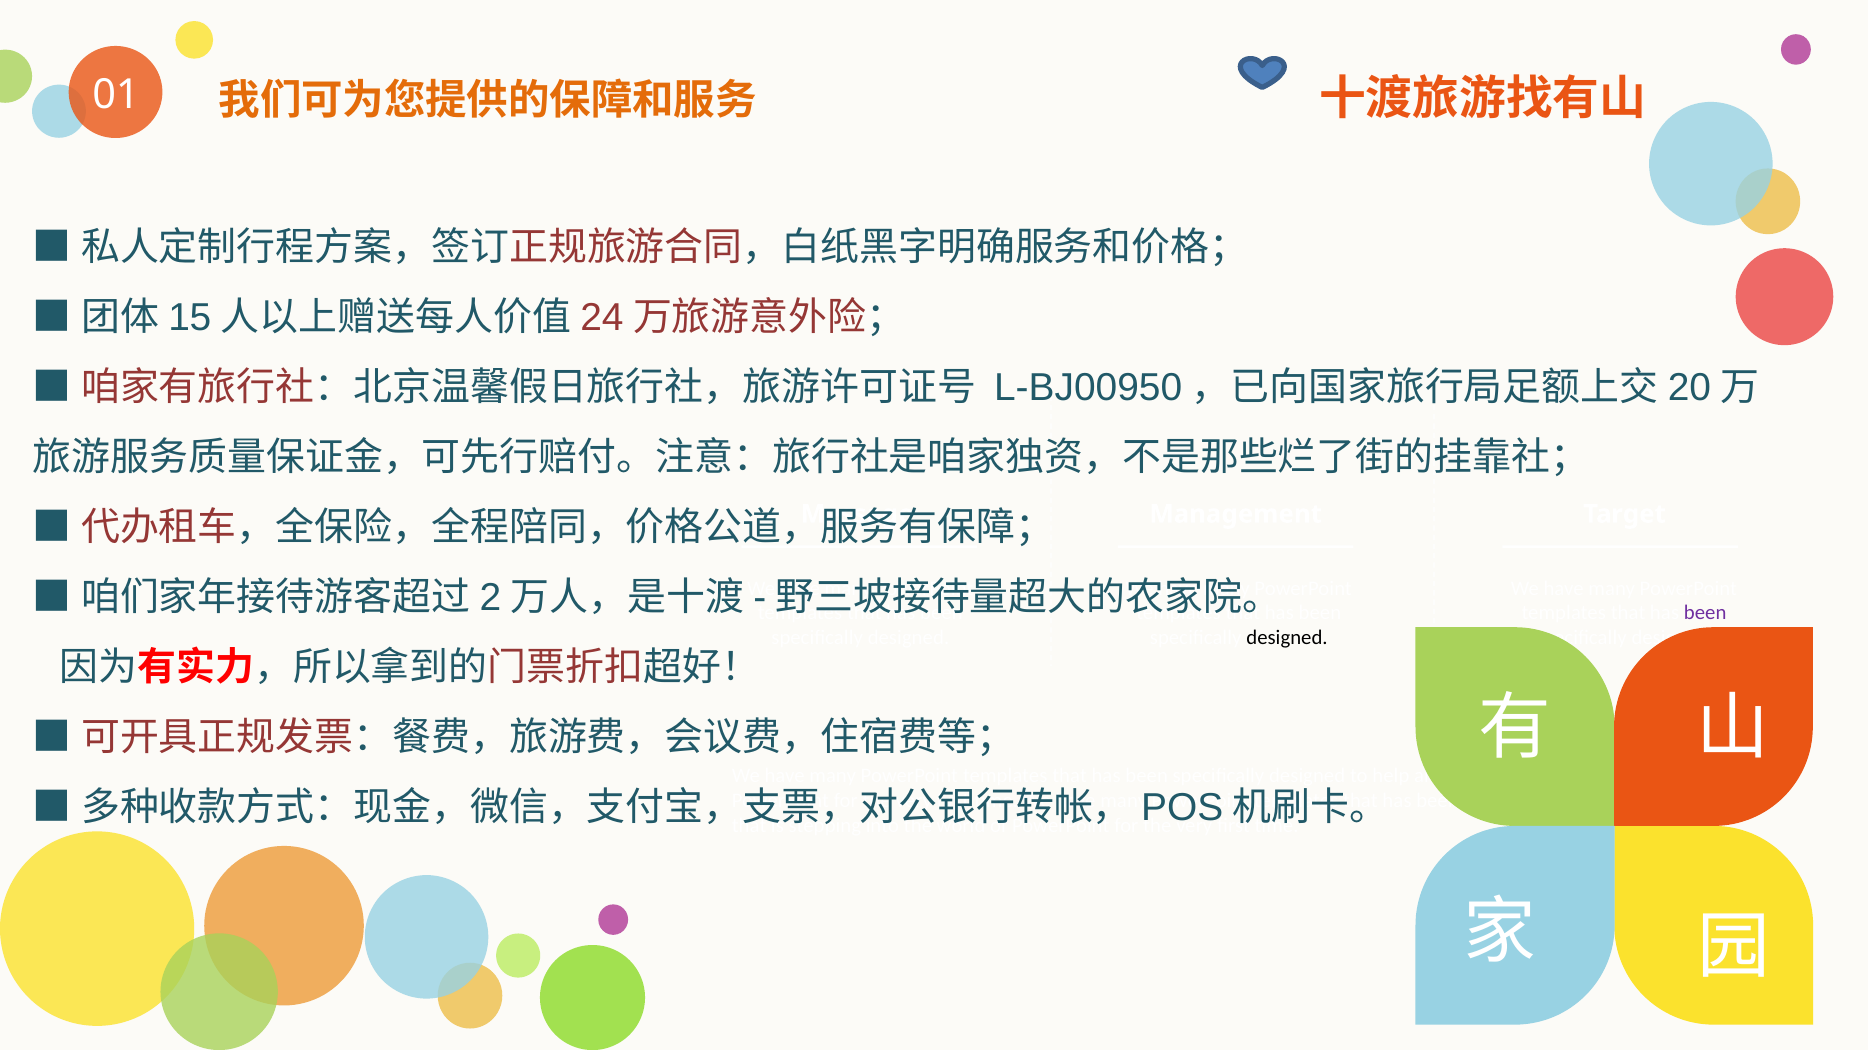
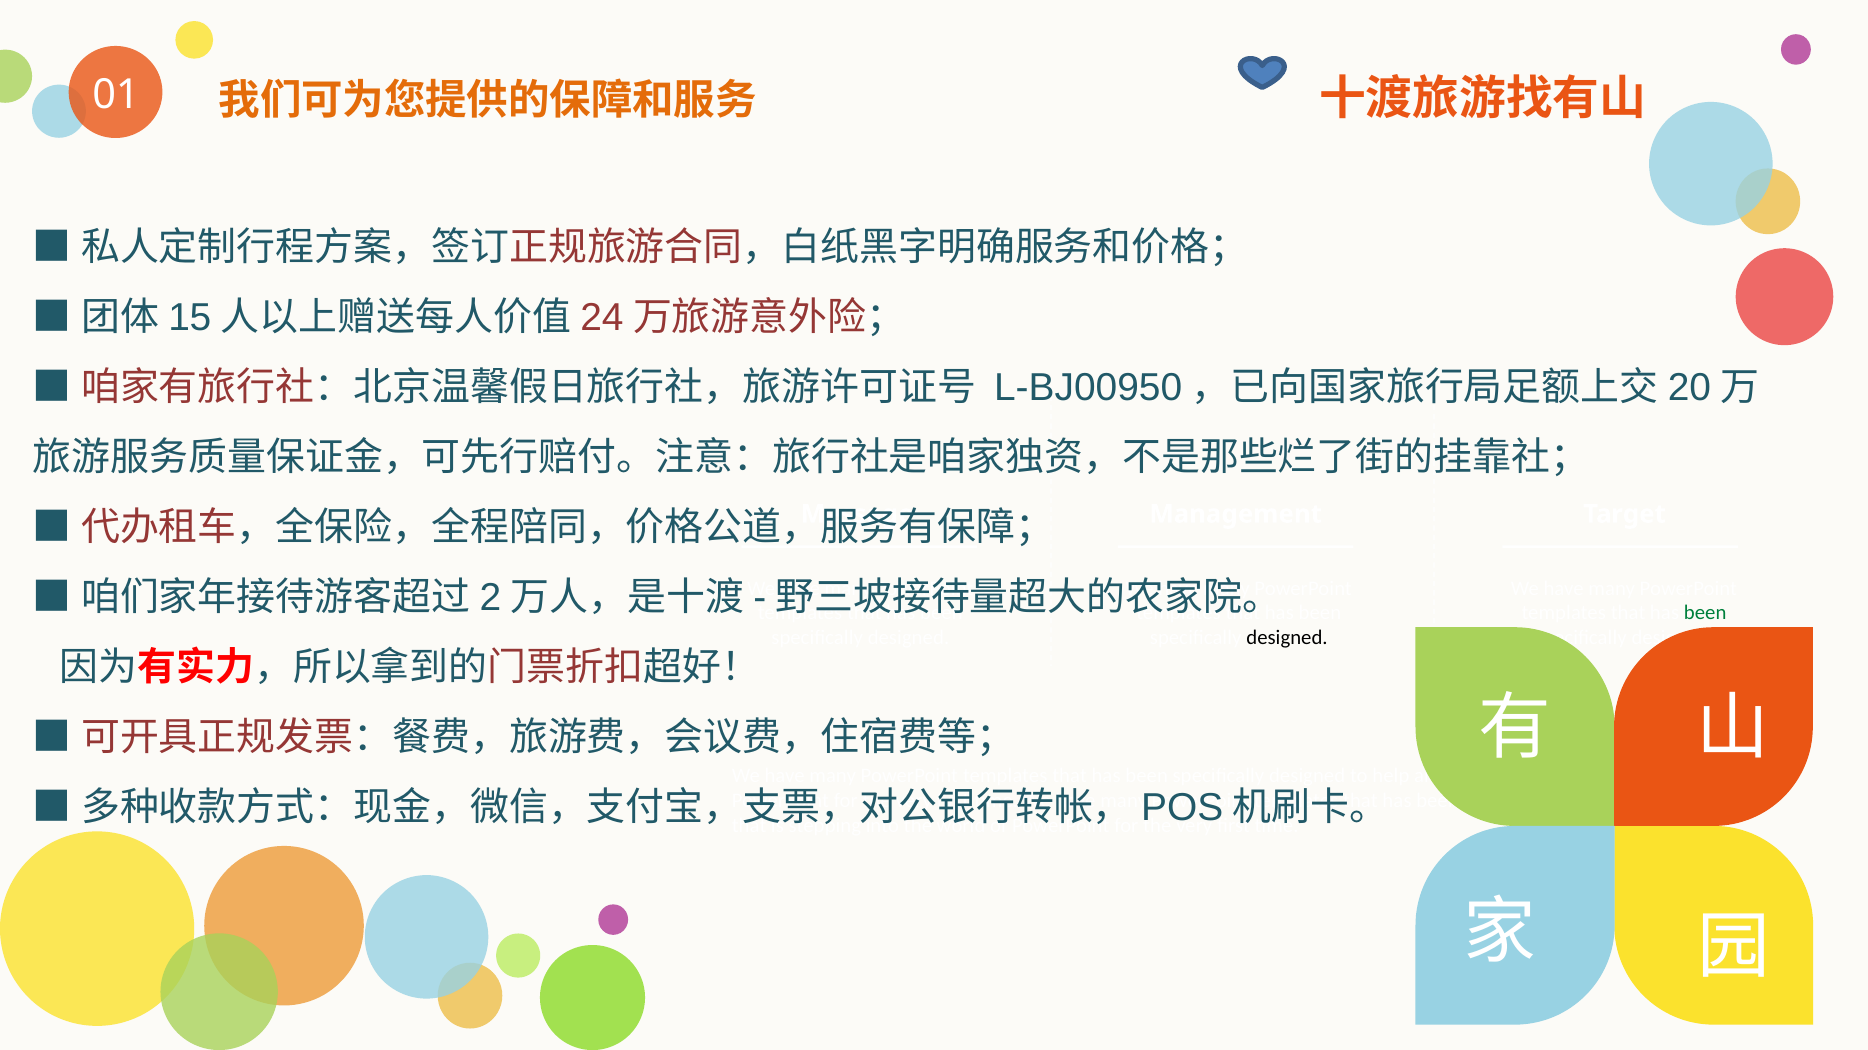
been at (1705, 613) colour: purple -> green
